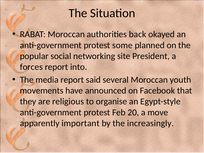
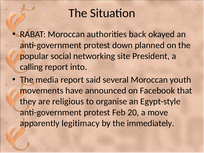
some: some -> down
forces: forces -> calling
important: important -> legitimacy
increasingly: increasingly -> immediately
